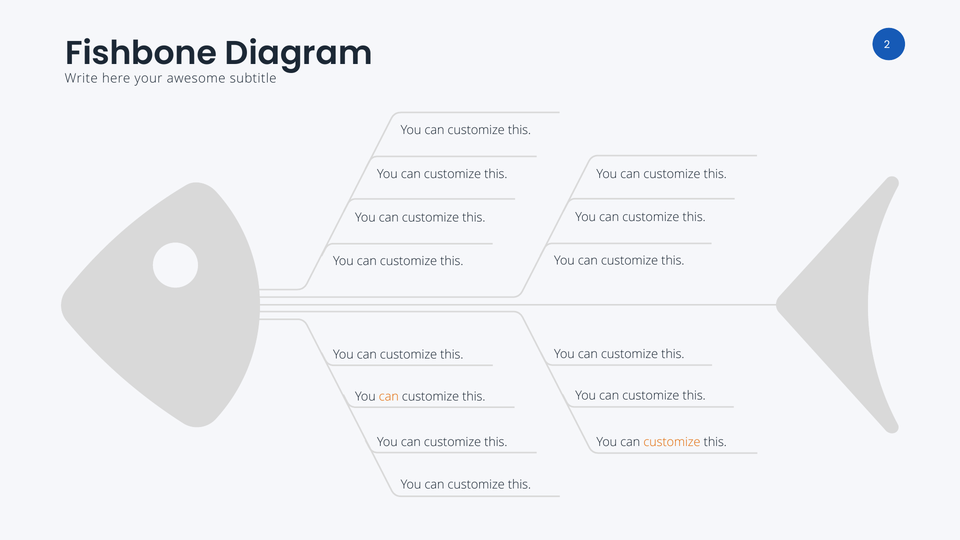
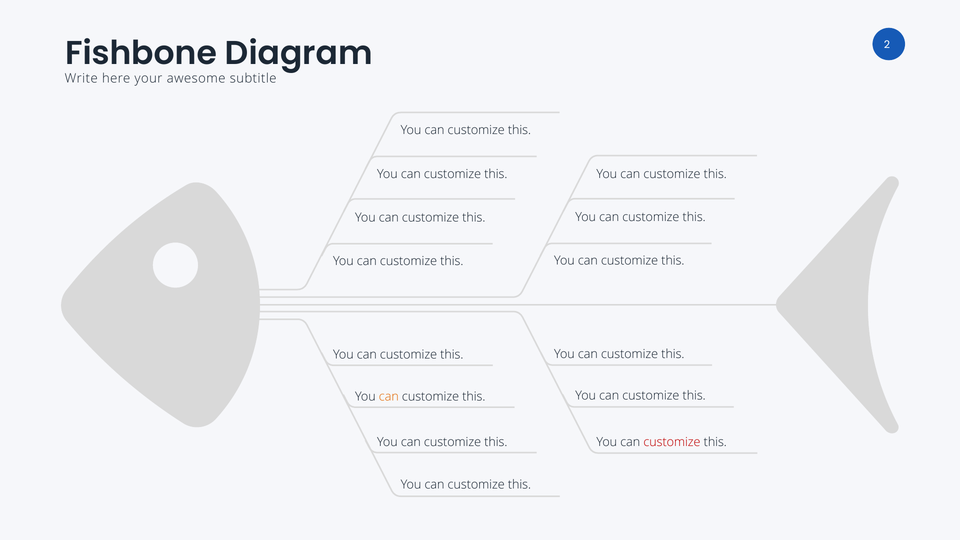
customize at (672, 442) colour: orange -> red
